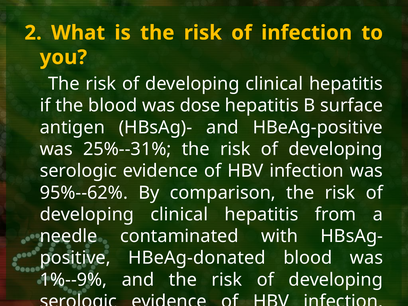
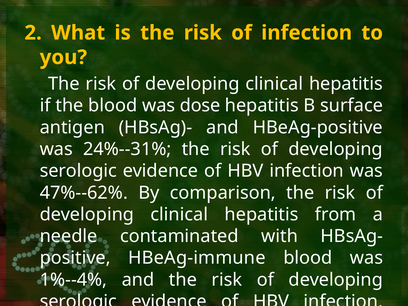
25%--31%: 25%--31% -> 24%--31%
95%--62%: 95%--62% -> 47%--62%
HBeAg-donated: HBeAg-donated -> HBeAg-immune
1%--9%: 1%--9% -> 1%--4%
